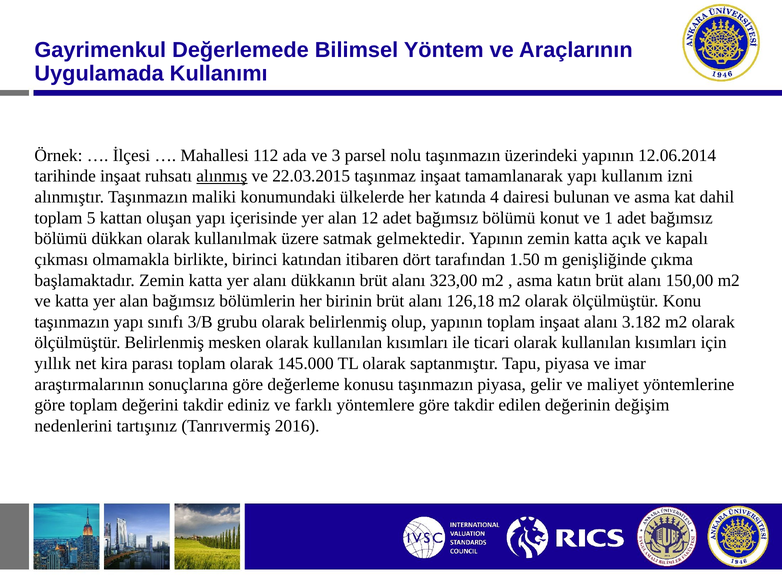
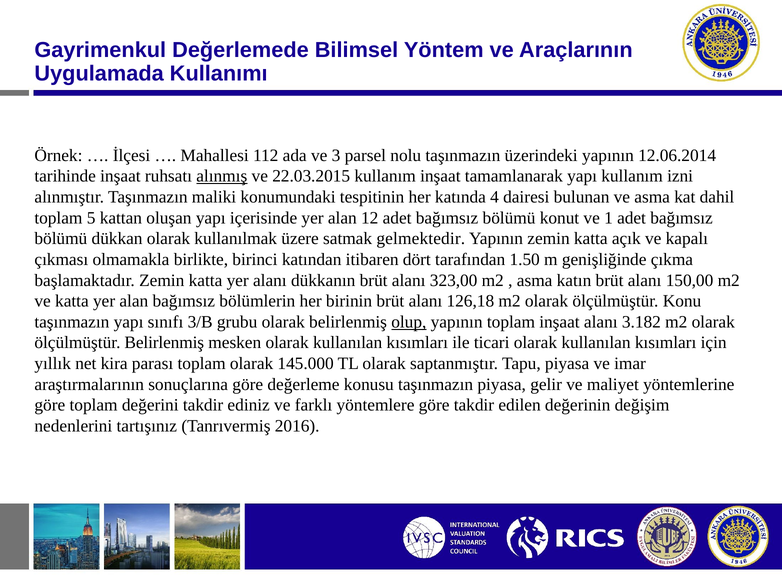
22.03.2015 taşınmaz: taşınmaz -> kullanım
ülkelerde: ülkelerde -> tespitinin
olup underline: none -> present
